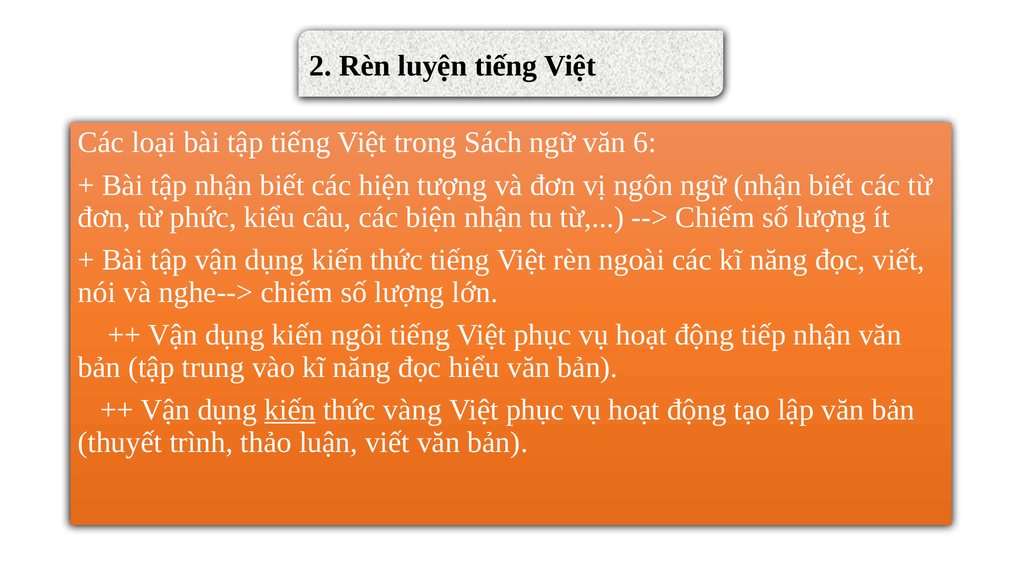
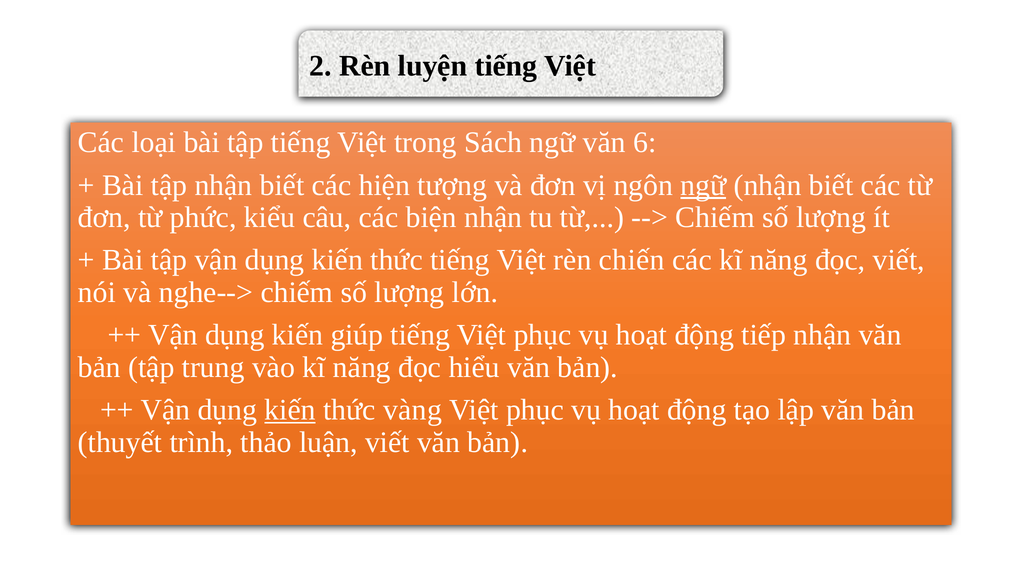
ngữ at (703, 185) underline: none -> present
ngoài: ngoài -> chiến
ngôi: ngôi -> giúp
